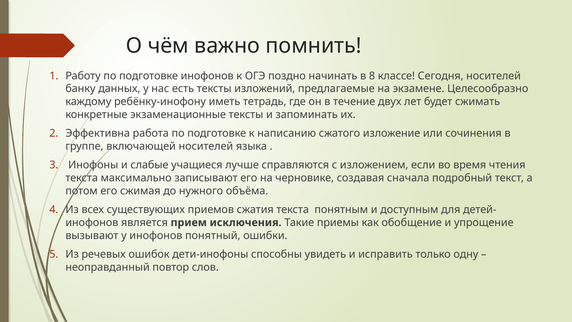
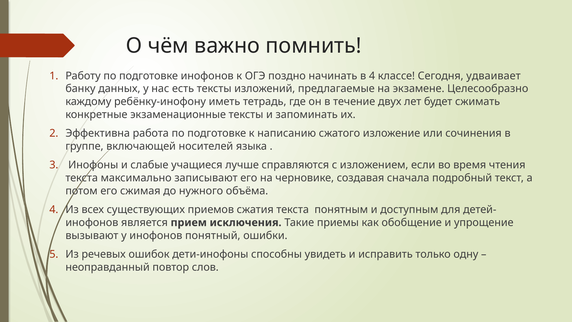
в 8: 8 -> 4
Сегодня носителей: носителей -> удваивает
